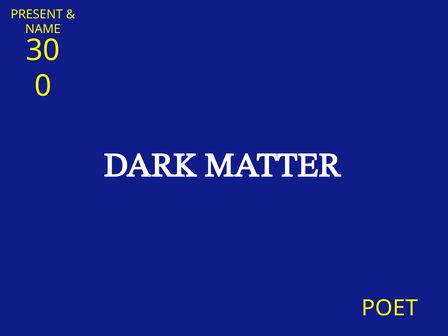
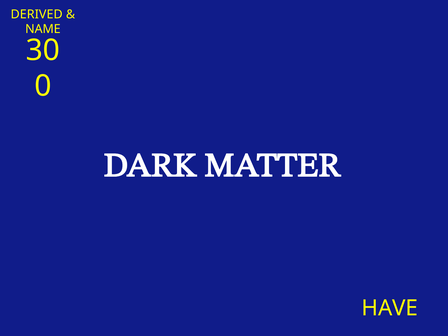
PRESENT: PRESENT -> DERIVED
POET: POET -> HAVE
